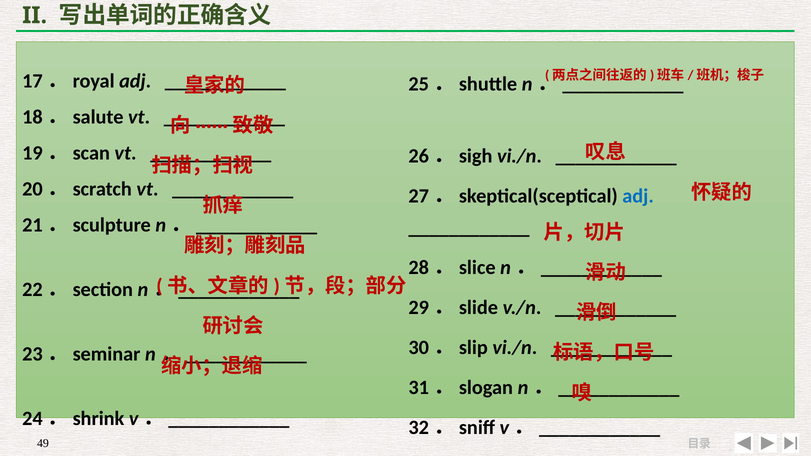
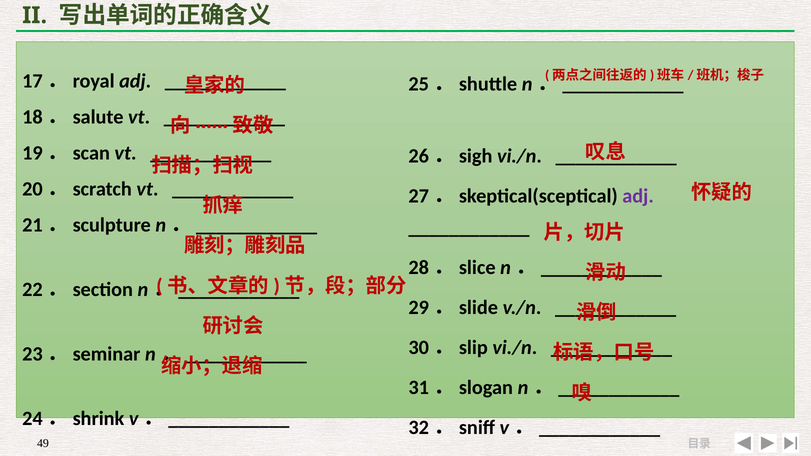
adj at (638, 196) colour: blue -> purple
